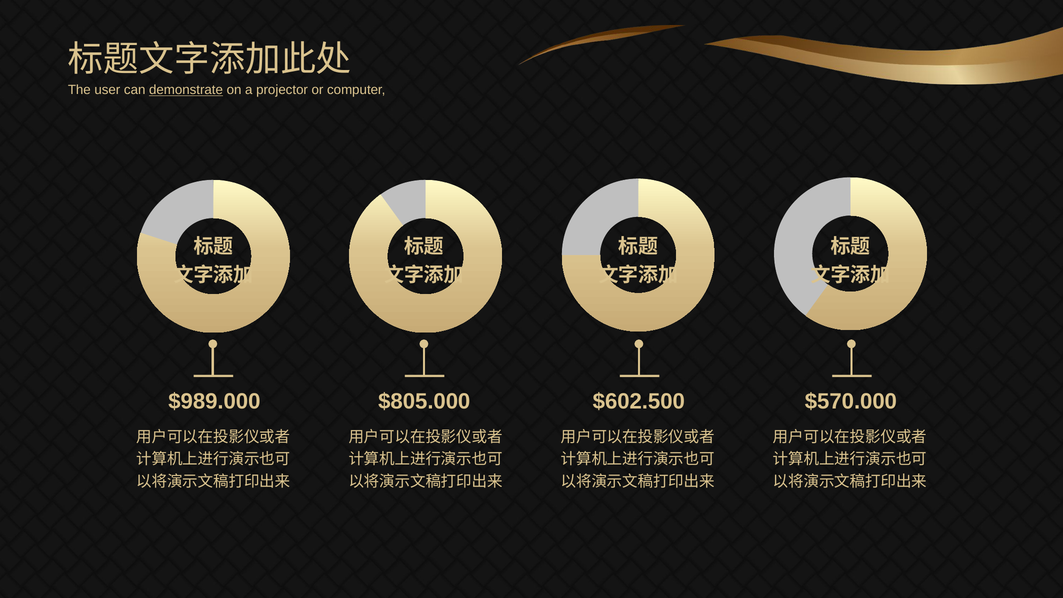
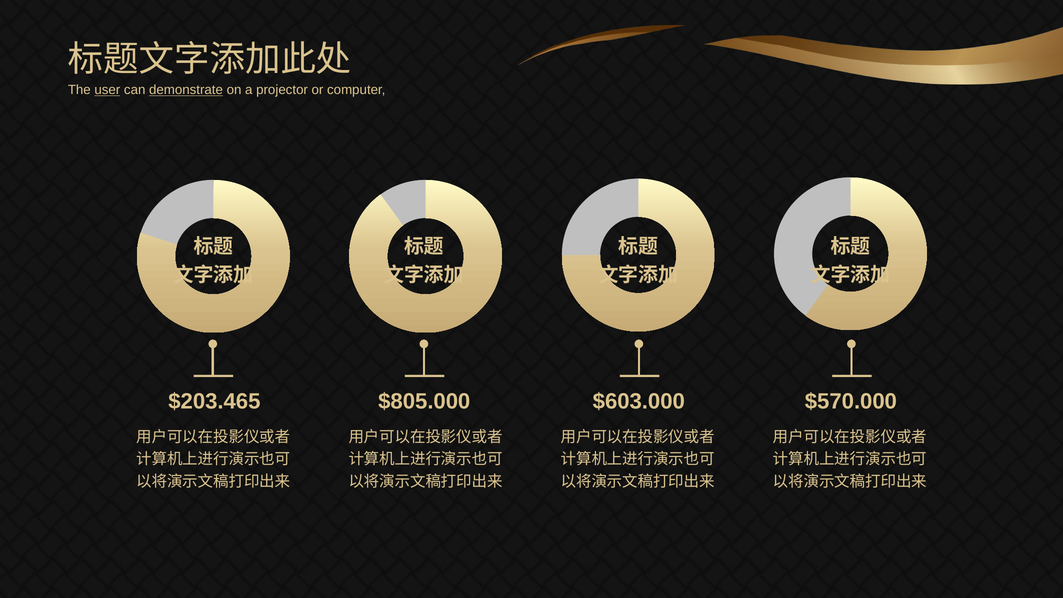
user underline: none -> present
$989.000: $989.000 -> $203.465
$602.500: $602.500 -> $603.000
